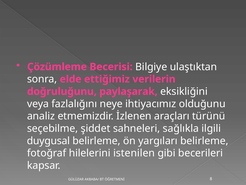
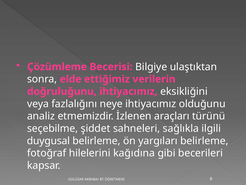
doğruluğunu paylaşarak: paylaşarak -> ihtiyacımız
istenilen: istenilen -> kağıdına
